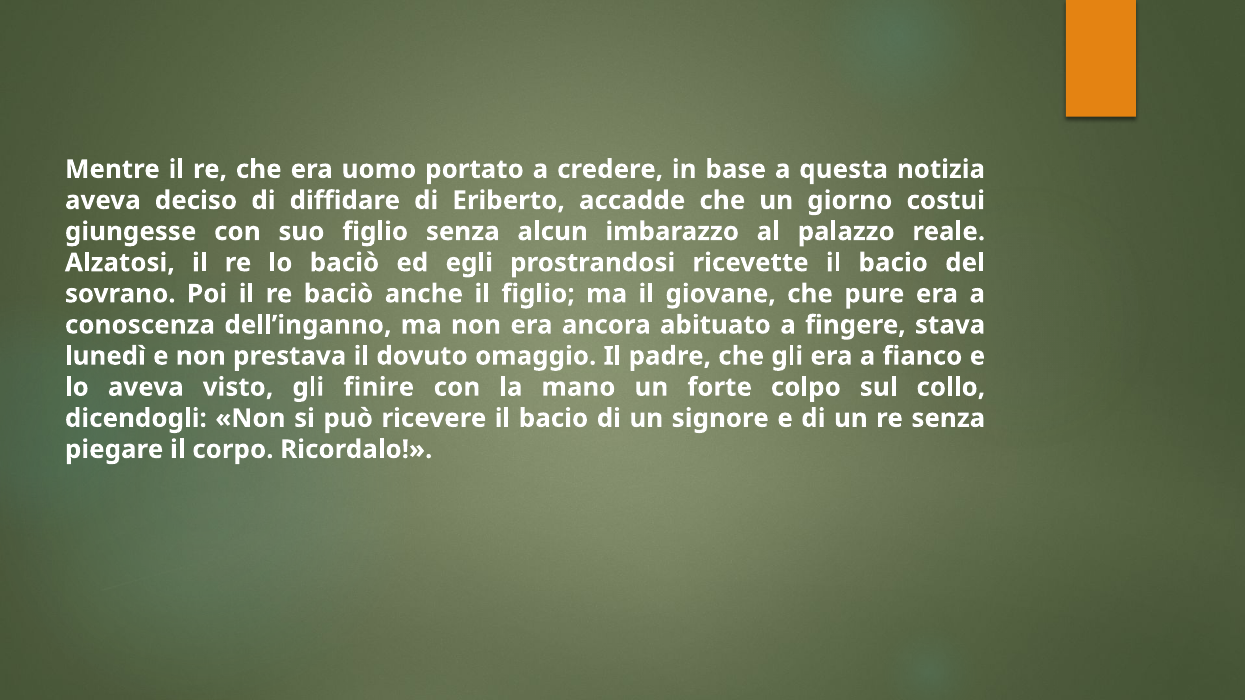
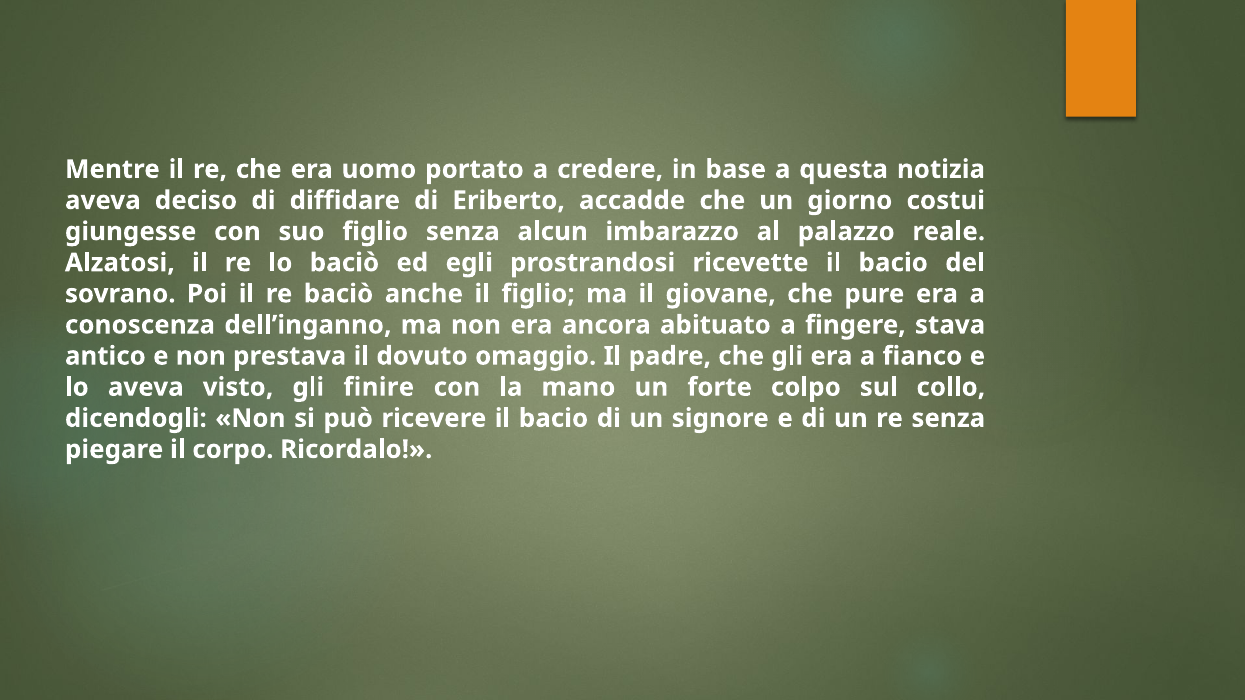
lunedì: lunedì -> antico
